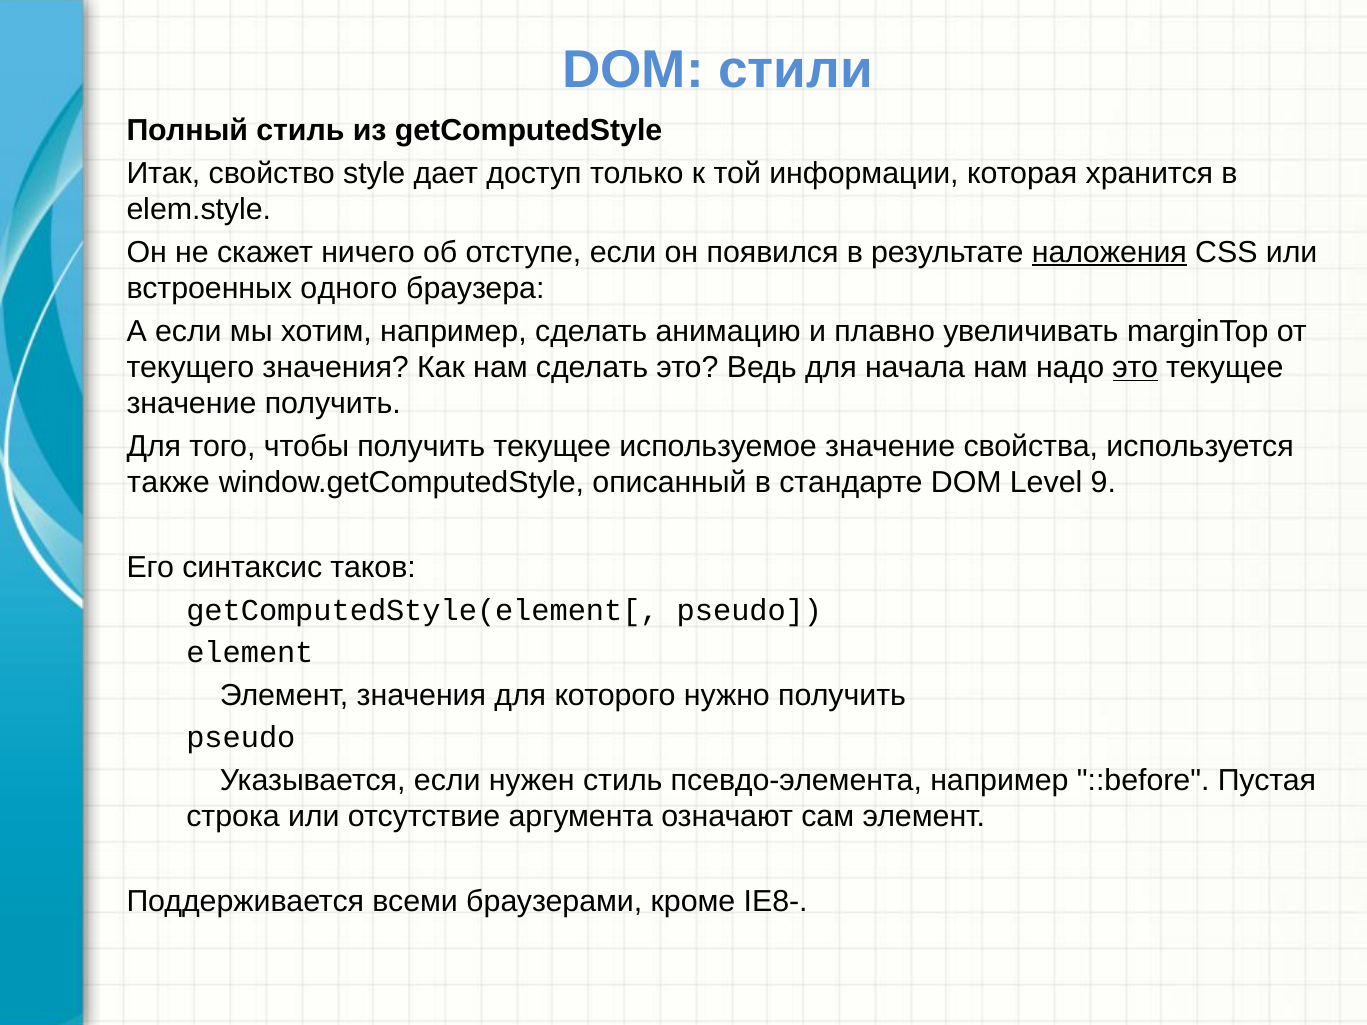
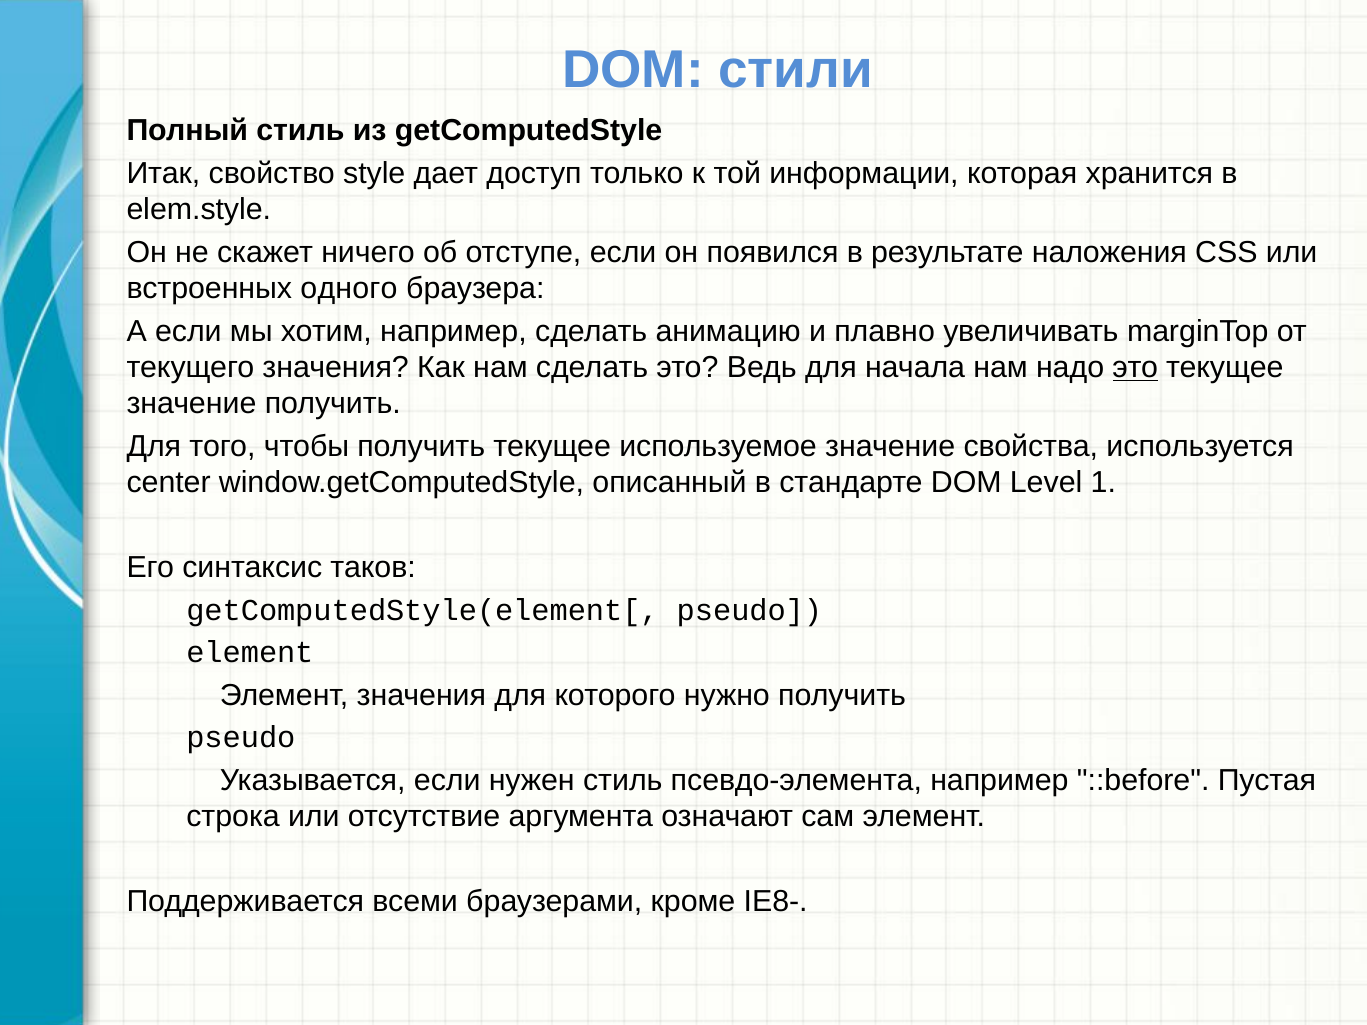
наложения underline: present -> none
также: также -> center
9: 9 -> 1
